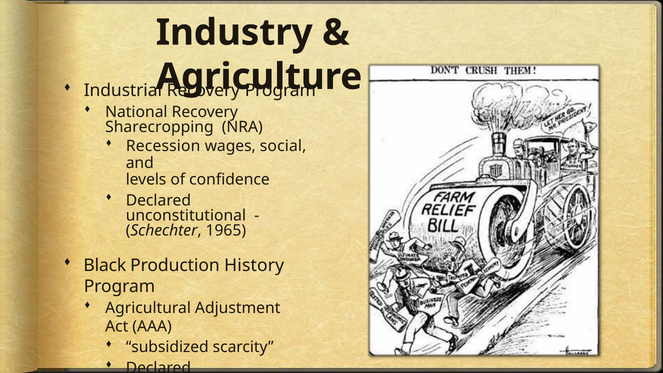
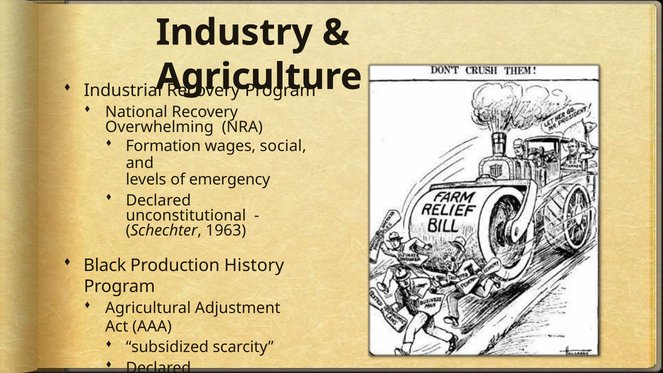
Sharecropping: Sharecropping -> Overwhelming
Recession: Recession -> Formation
confidence: confidence -> emergency
1965: 1965 -> 1963
